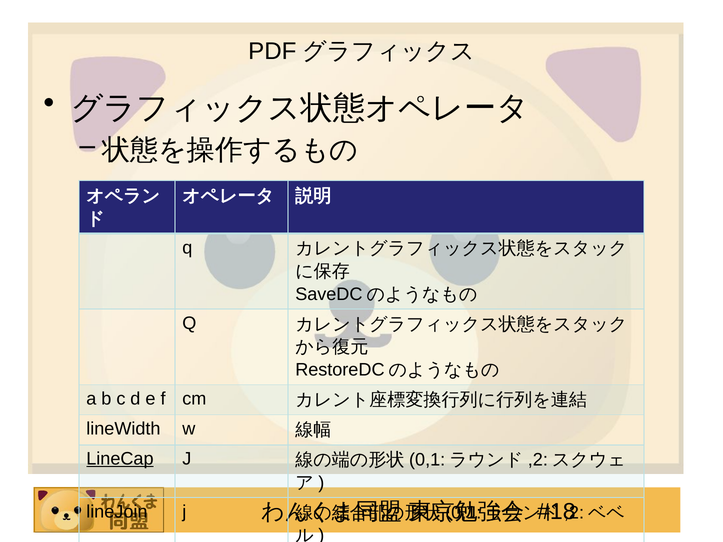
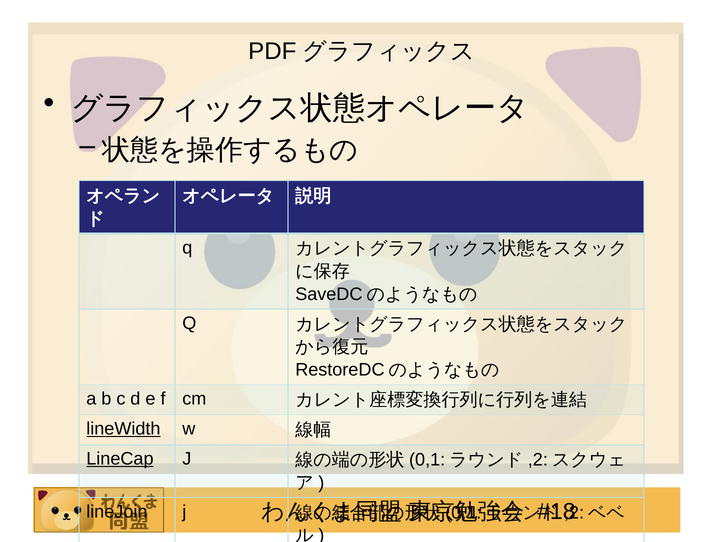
lineWidth underline: none -> present
